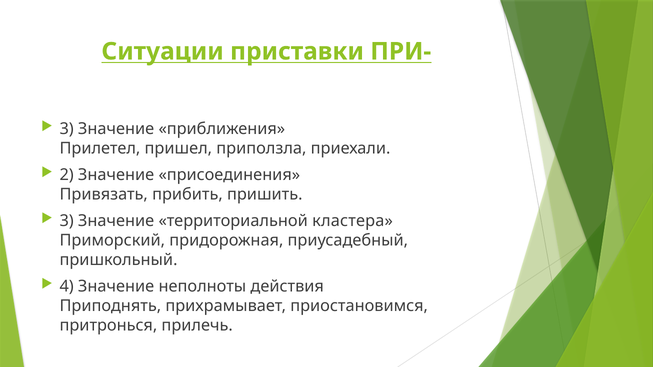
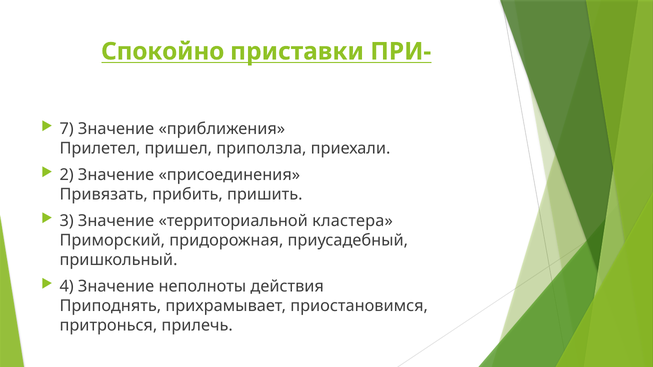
Ситуации: Ситуации -> Спокойно
3 at (67, 129): 3 -> 7
